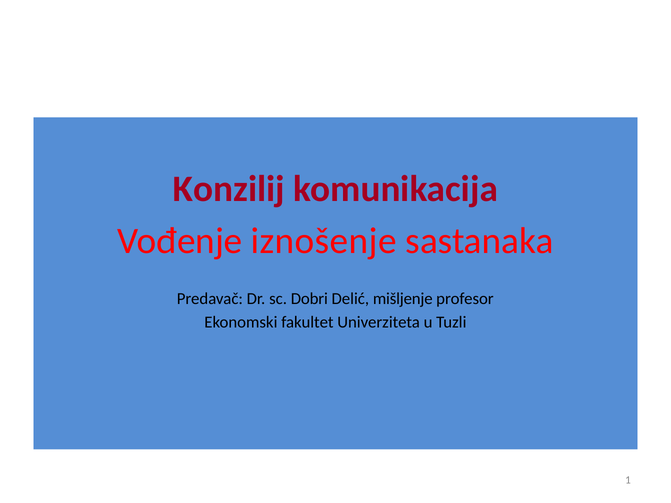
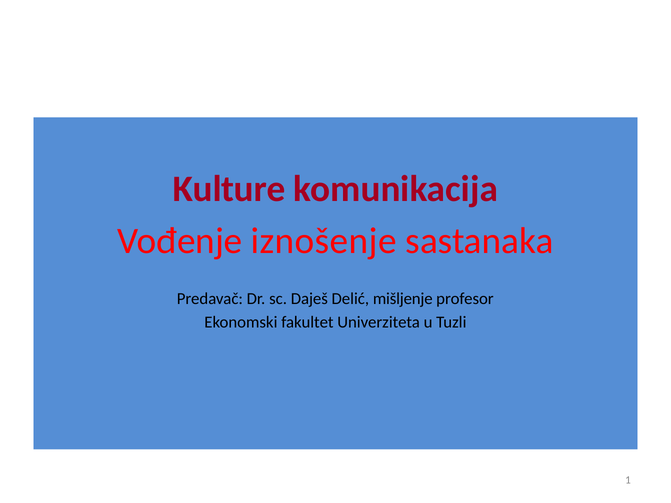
Konzilij: Konzilij -> Kulture
Dobri: Dobri -> Daješ
